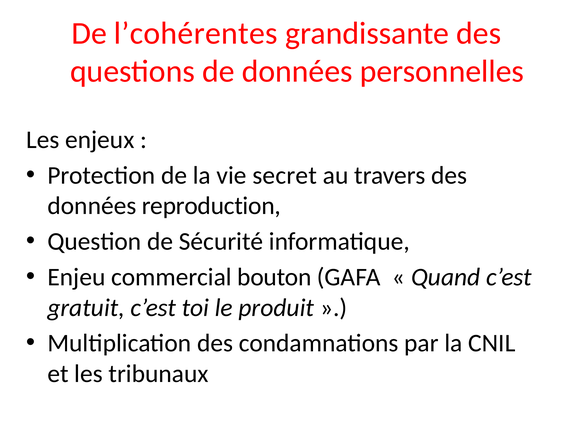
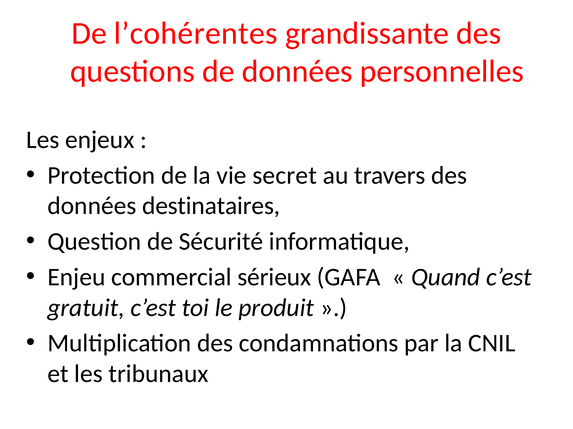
reproduction: reproduction -> destinataires
bouton: bouton -> sérieux
